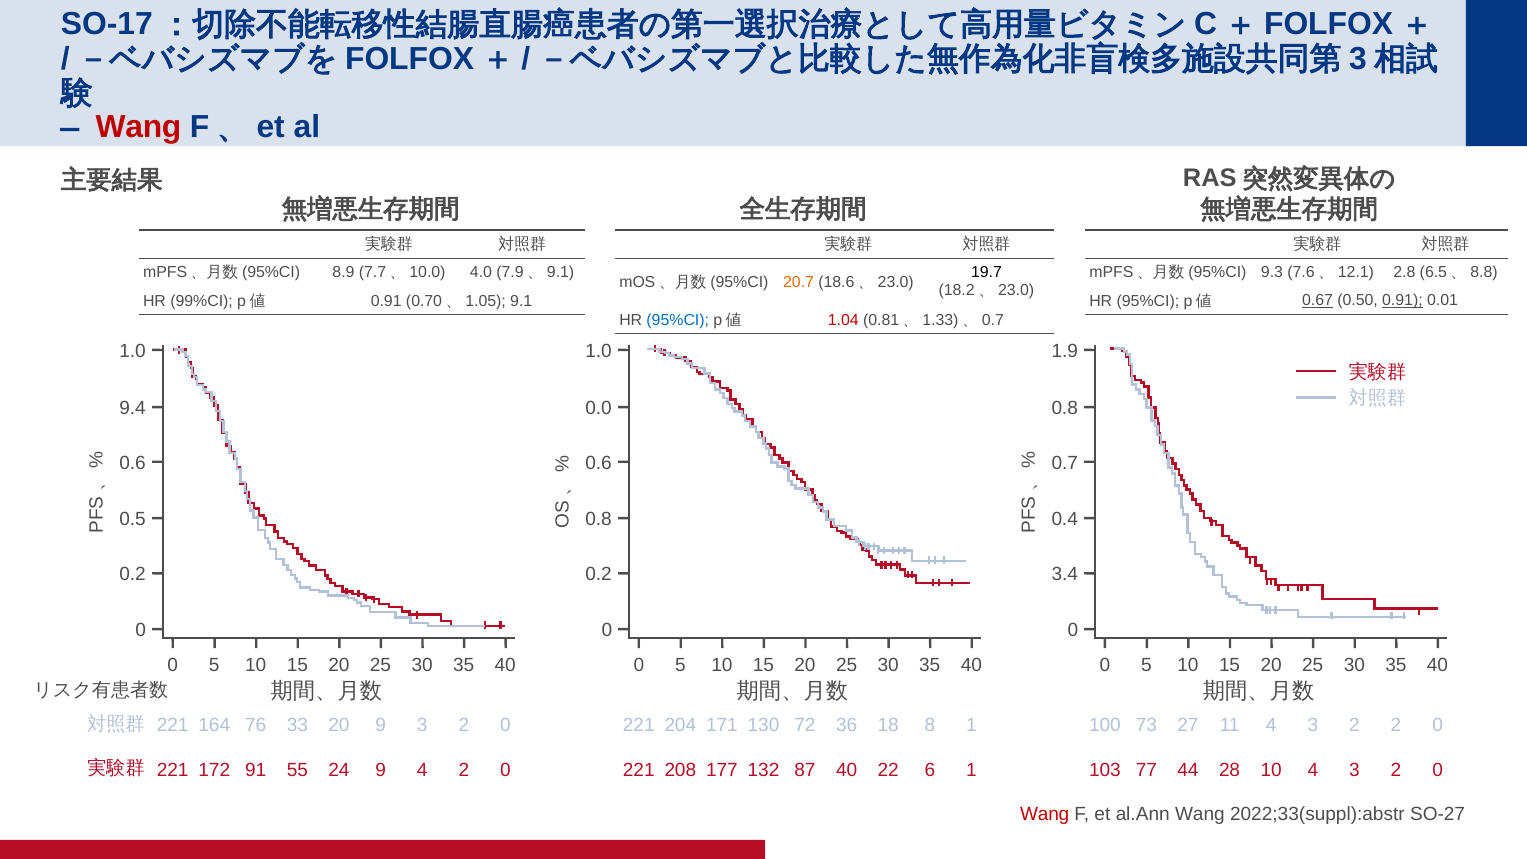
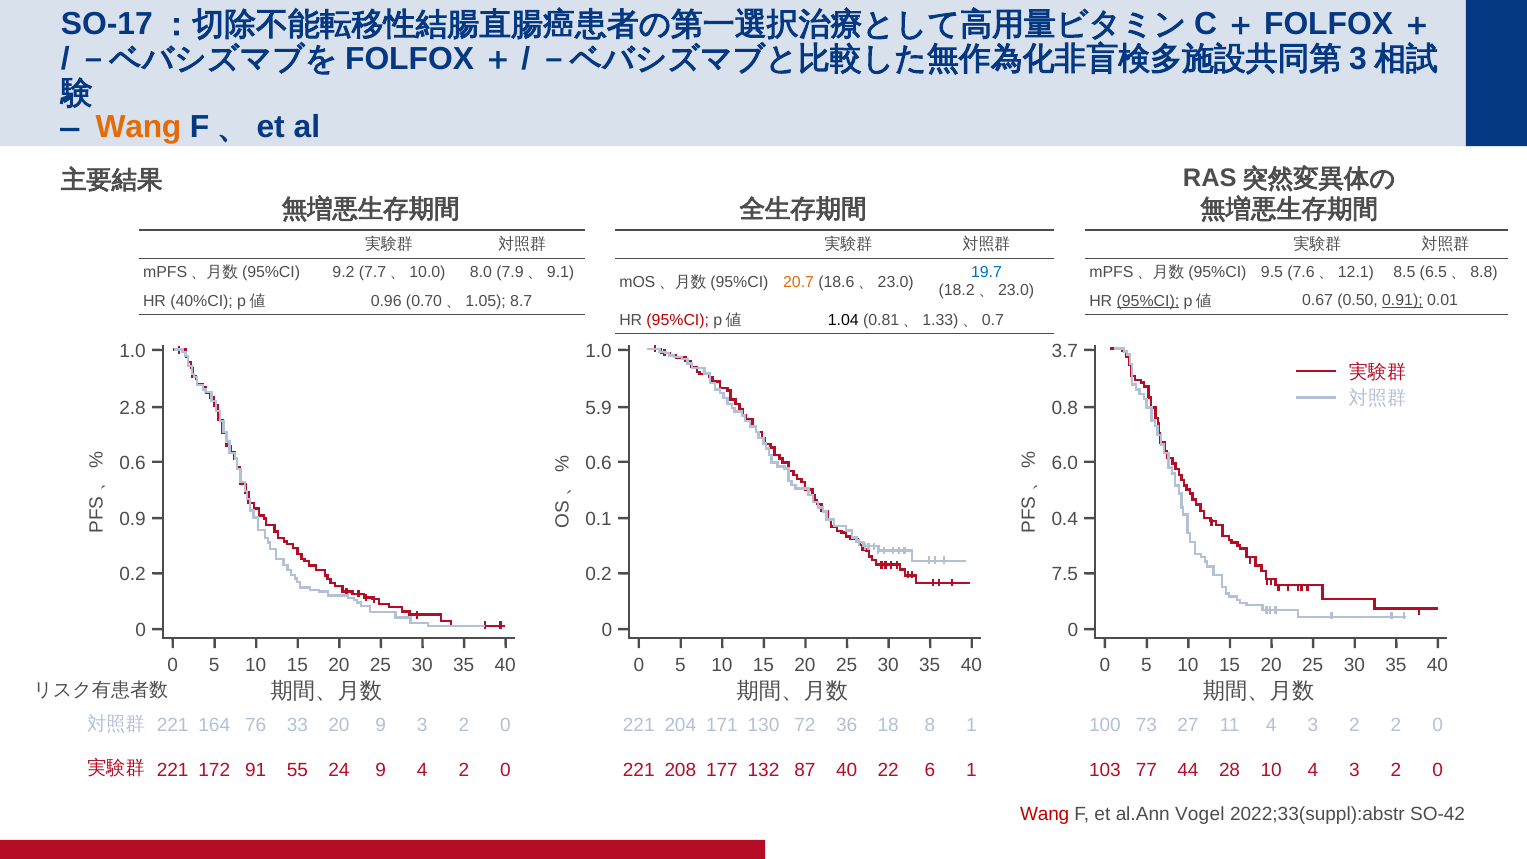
Wang at (139, 127) colour: red -> orange
19.7 colour: black -> blue
8.9: 8.9 -> 9.2
4.0: 4.0 -> 8.0
9.3: 9.3 -> 9.5
2.8: 2.8 -> 8.5
99%CI: 99%CI -> 40%CI
0.91 at (386, 301): 0.91 -> 0.96
9.1: 9.1 -> 8.7
95%CI at (1148, 301) underline: none -> present
0.67 underline: present -> none
95%CI at (678, 320) colour: blue -> red
1.04 colour: red -> black
1.9: 1.9 -> 3.7
9.4: 9.4 -> 2.8
0.0: 0.0 -> 5.9
0.7: 0.7 -> 6.0
0.5: 0.5 -> 0.9
0.8 at (599, 519): 0.8 -> 0.1
3.4: 3.4 -> 7.5
al.Ann Wang: Wang -> Vogel
SO-27: SO-27 -> SO-42
